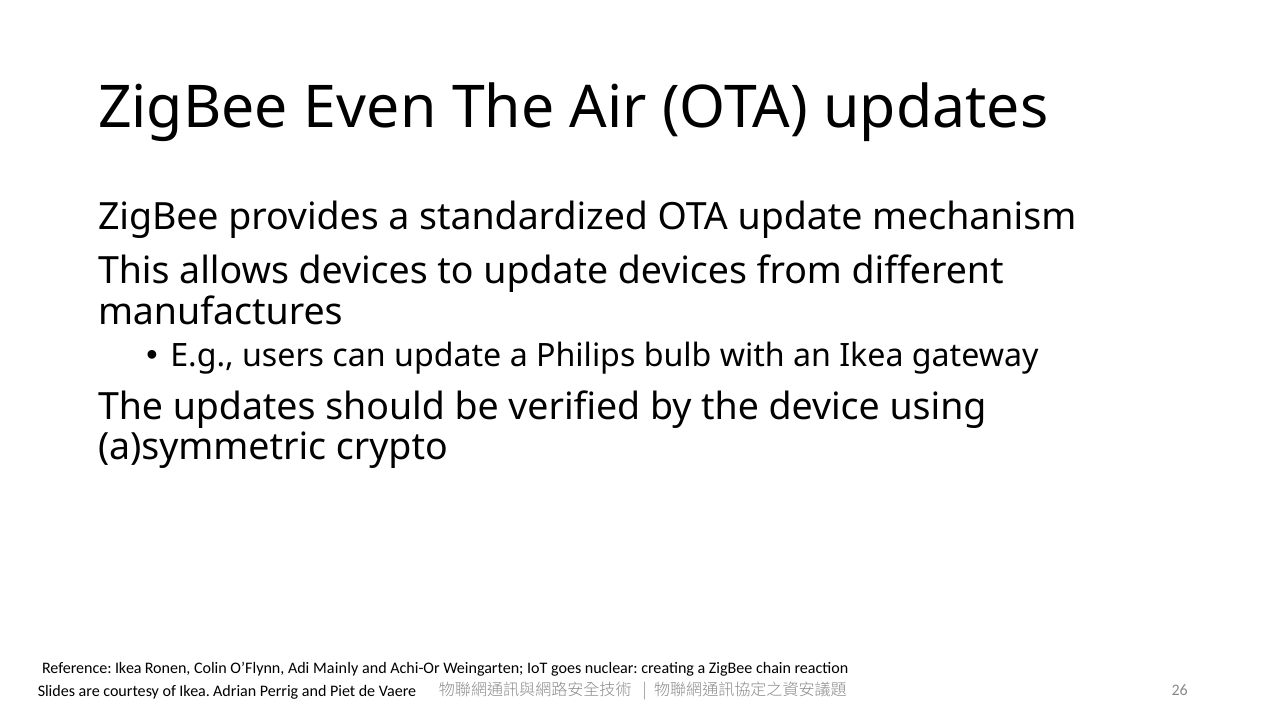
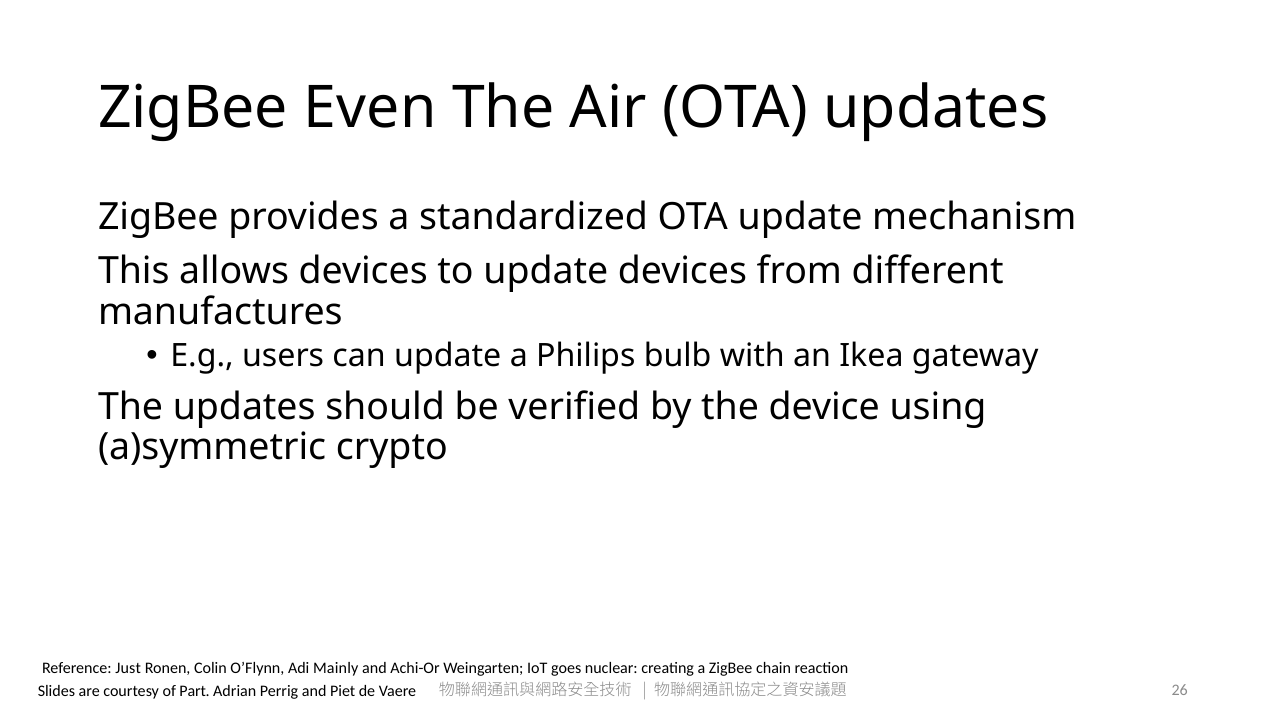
Reference Ikea: Ikea -> Just
of Ikea: Ikea -> Part
